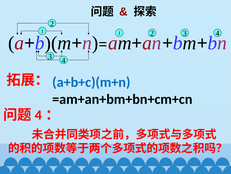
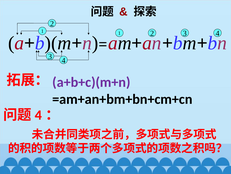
a+b+c)(m+n colour: blue -> purple
